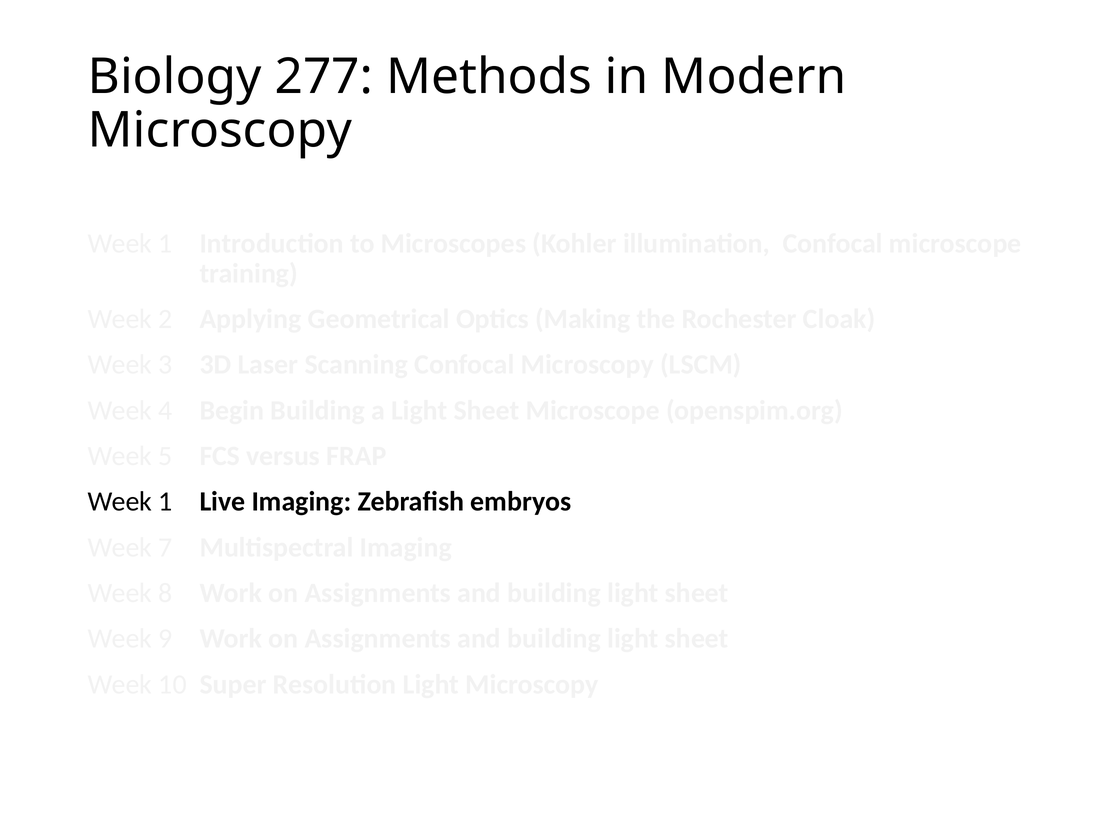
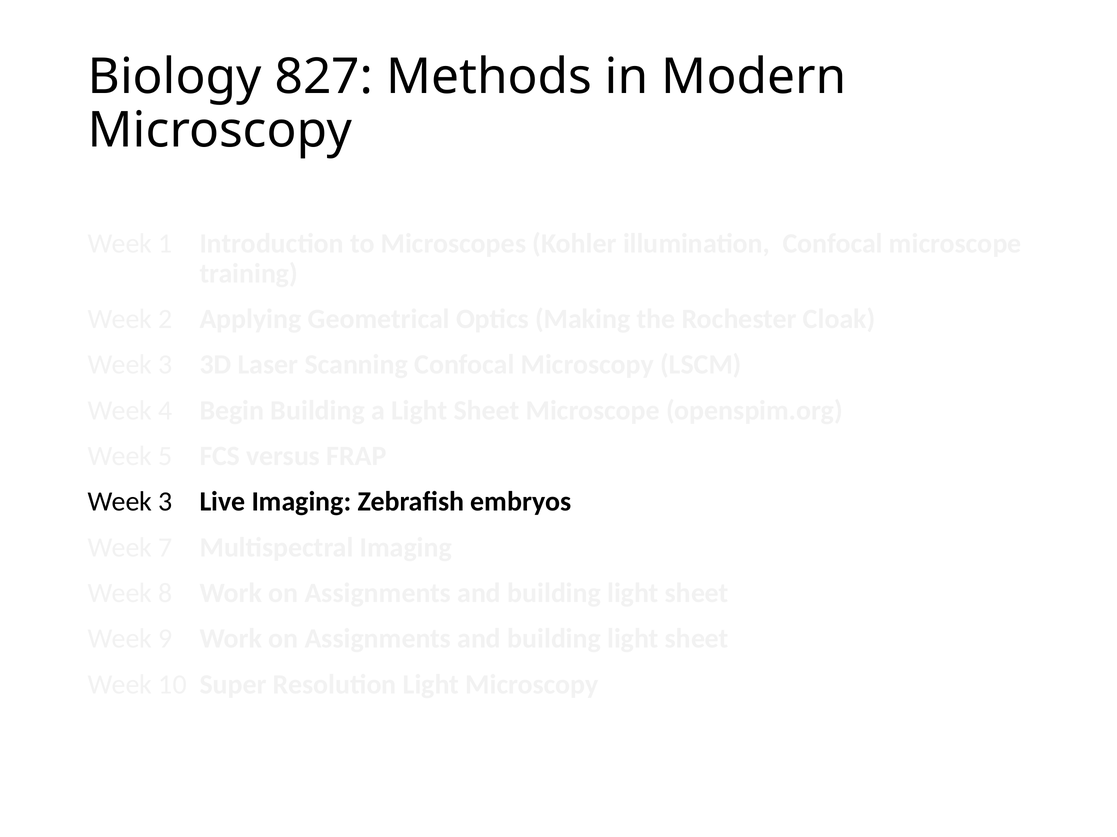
277: 277 -> 827
1 at (166, 502): 1 -> 3
